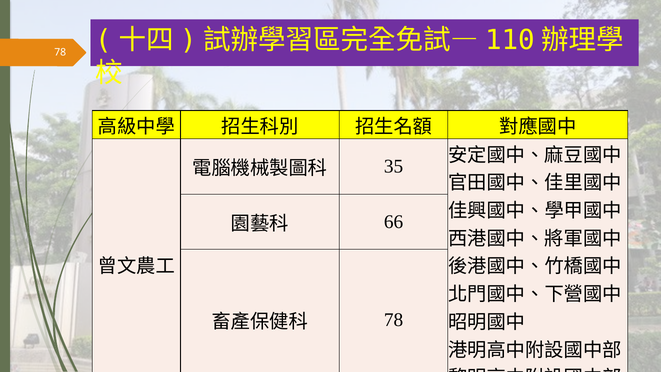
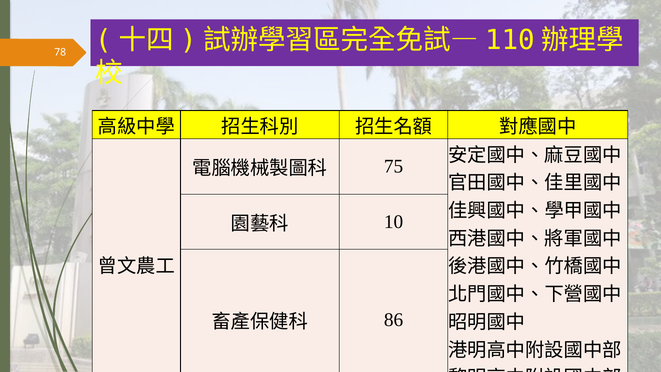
35: 35 -> 75
66: 66 -> 10
78 at (394, 320): 78 -> 86
